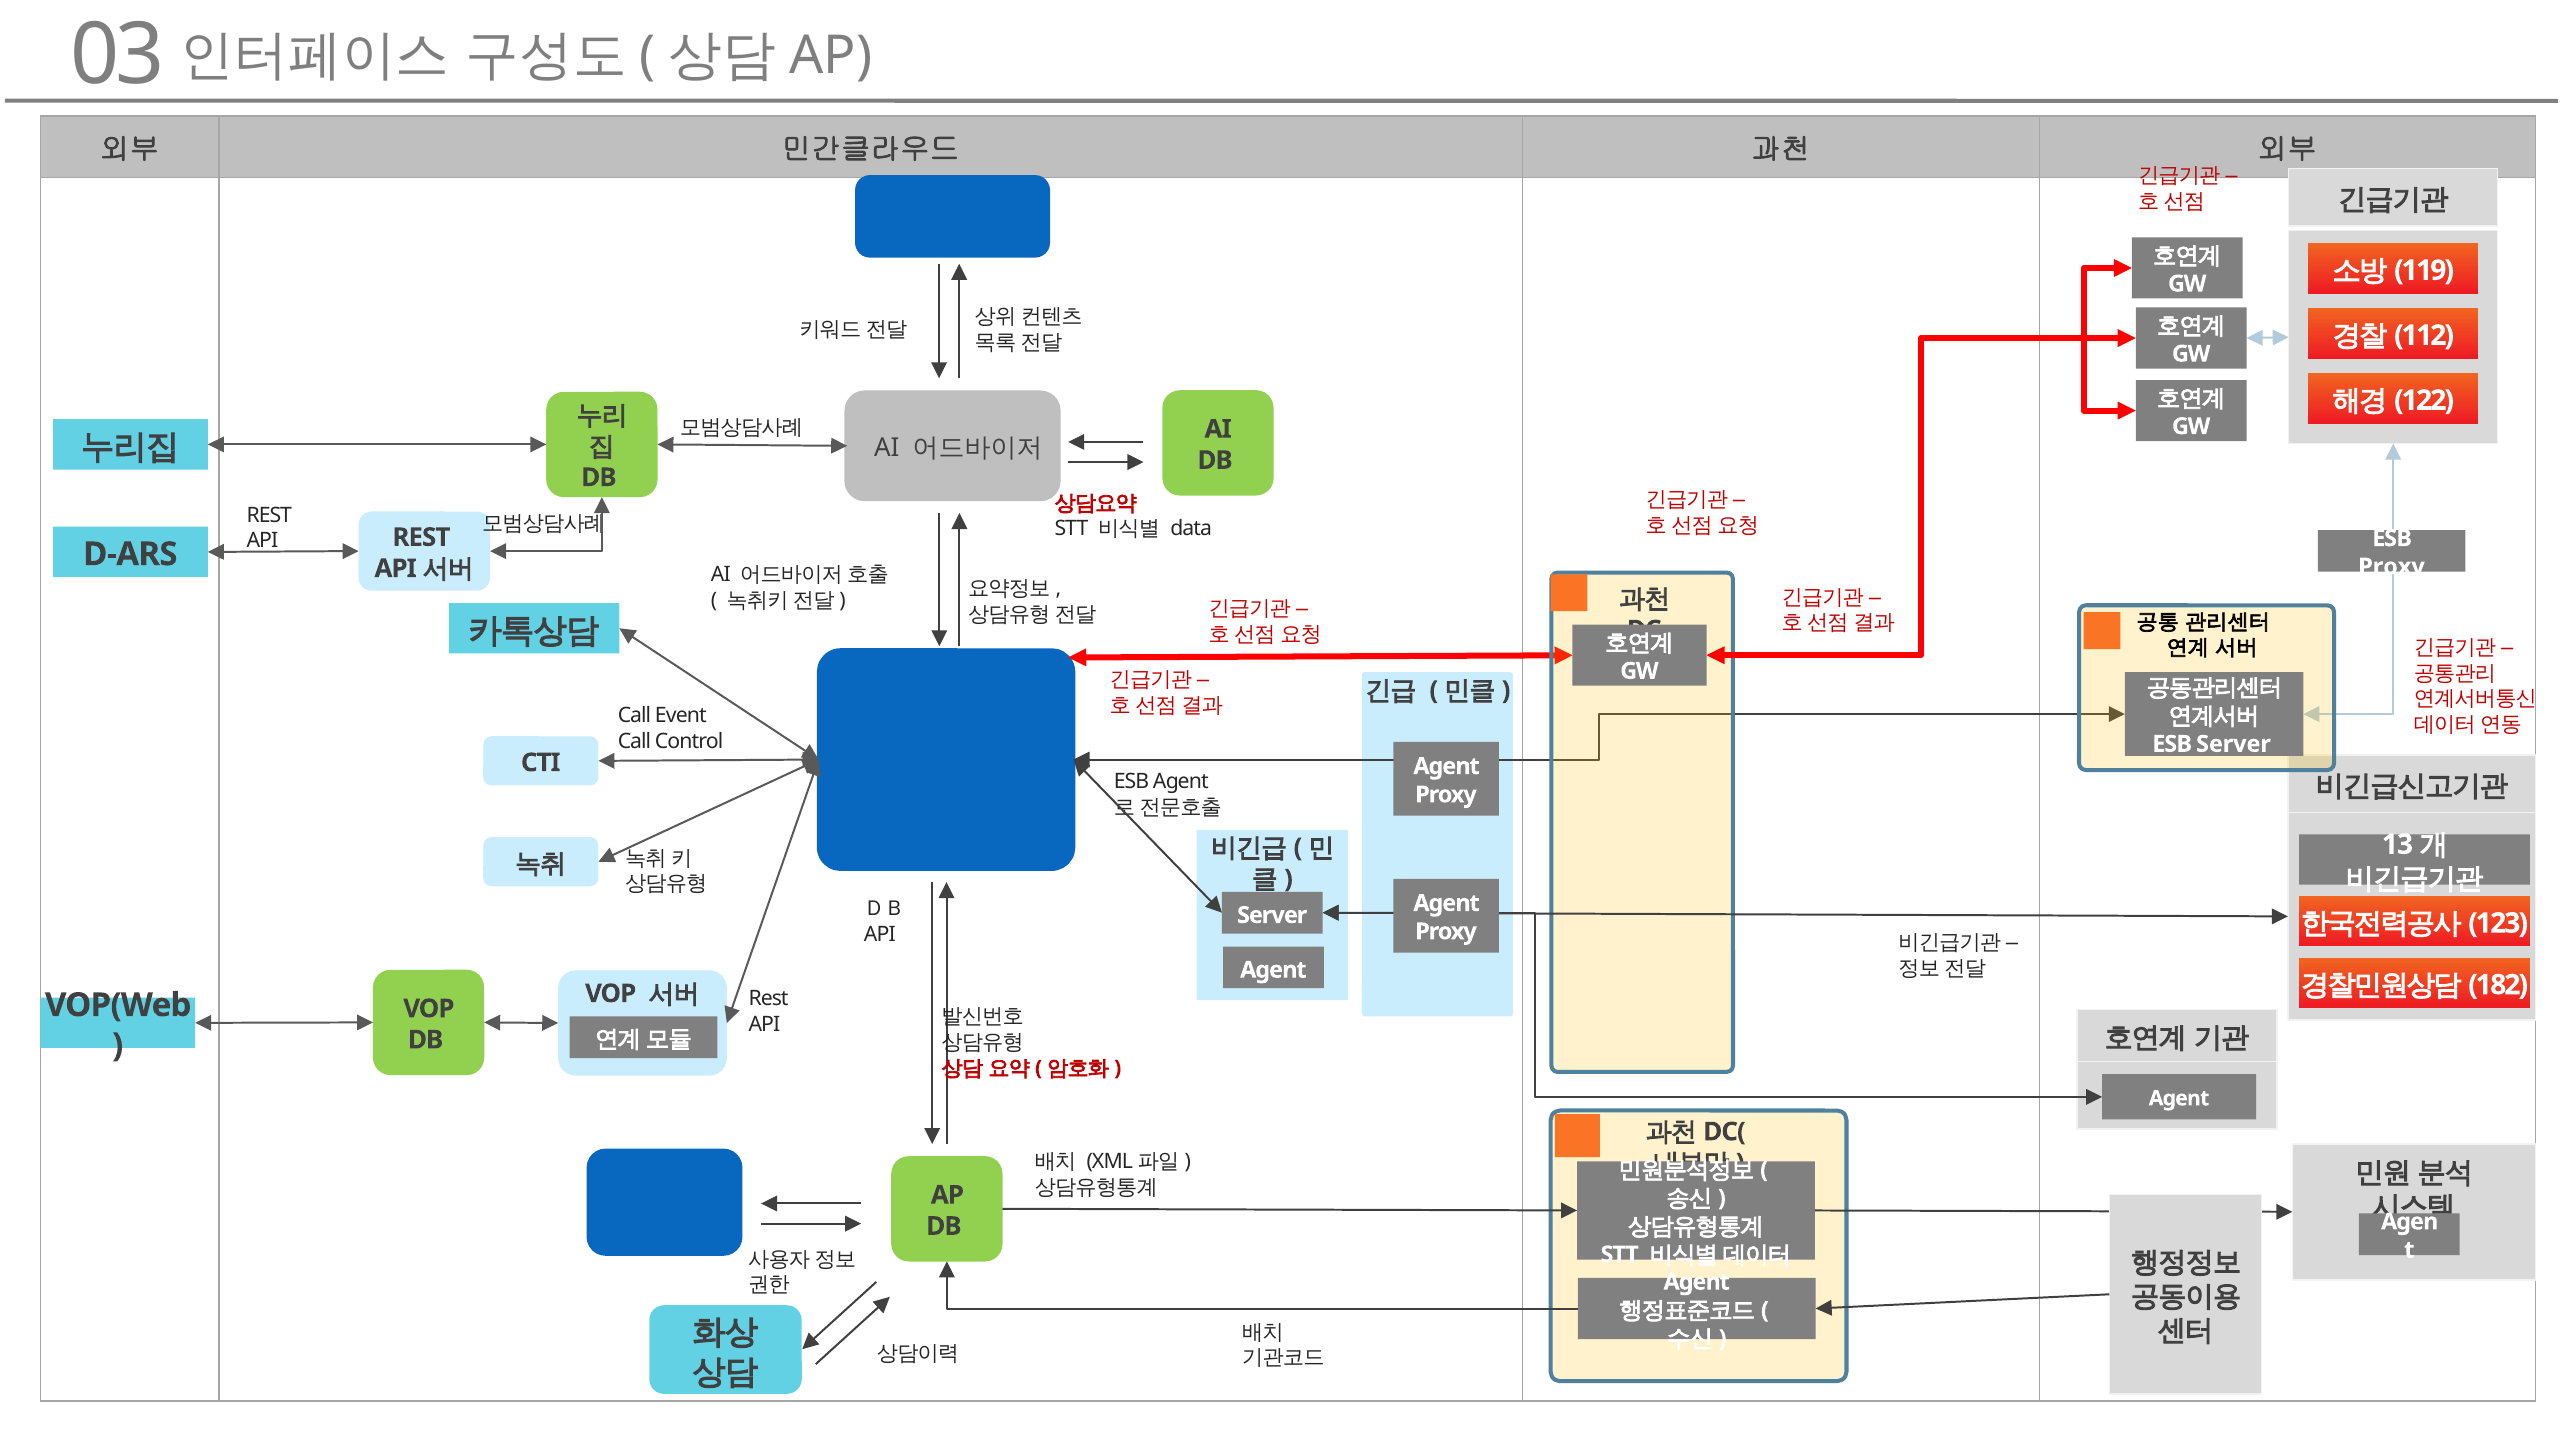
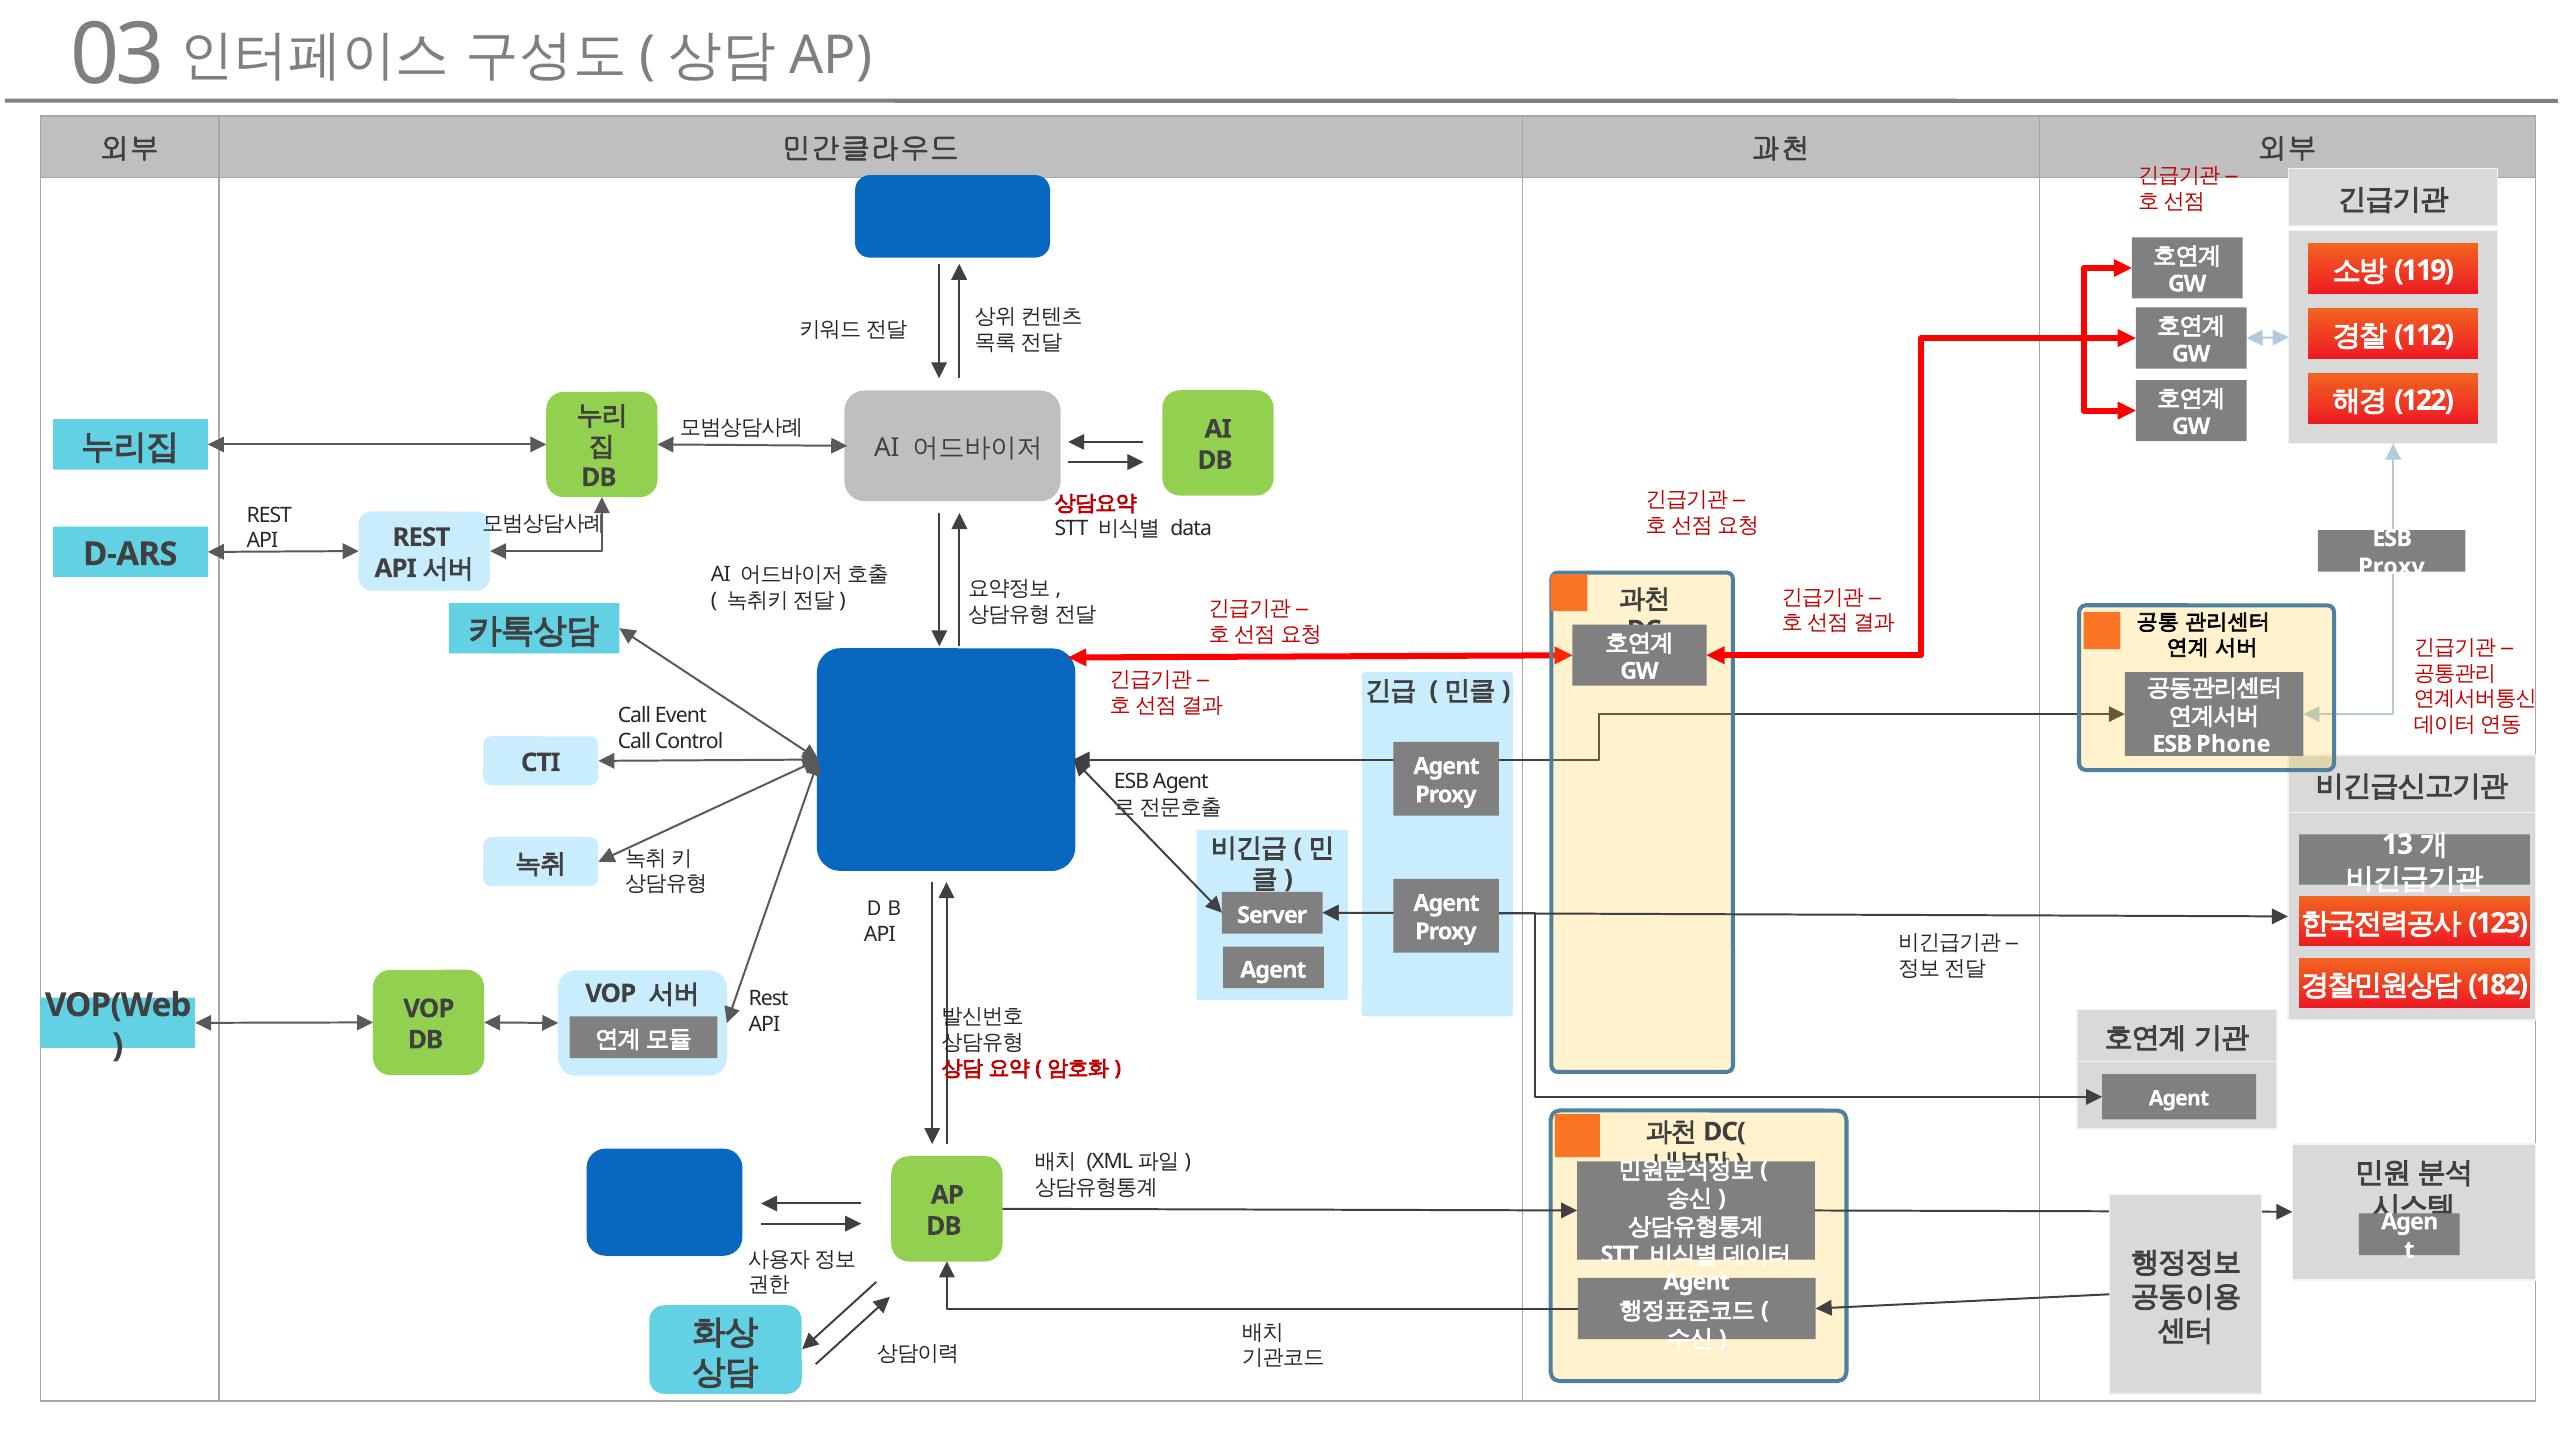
ESB Server: Server -> Phone
